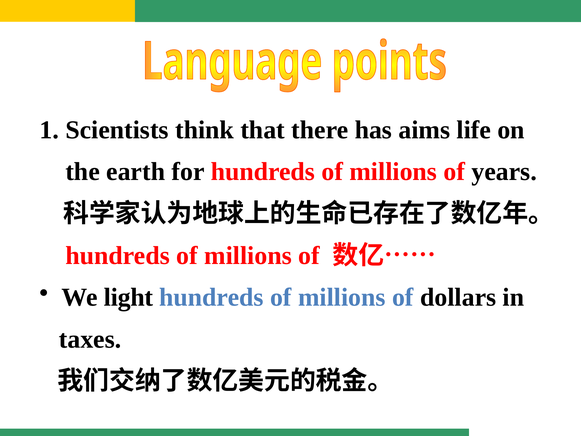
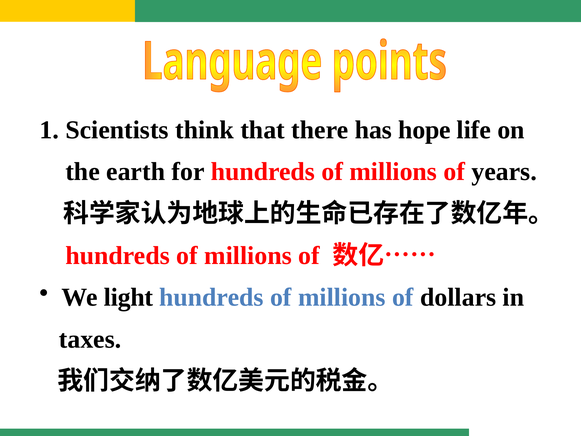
aims: aims -> hope
